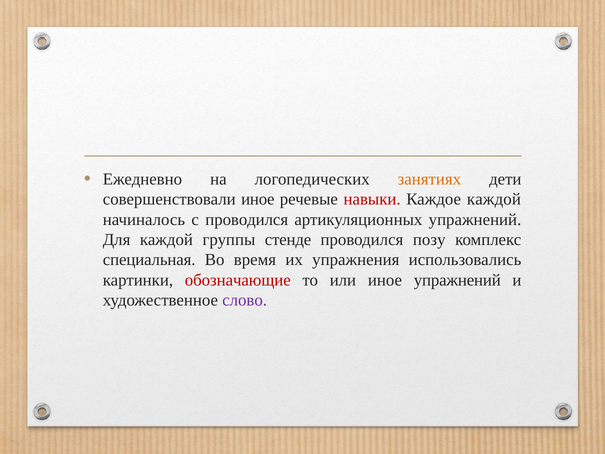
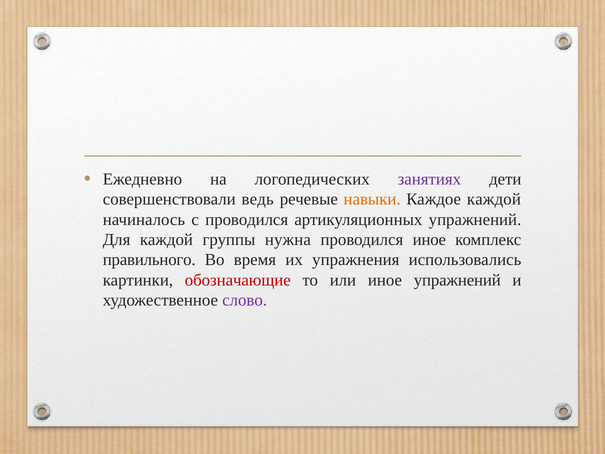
занятиях colour: orange -> purple
совершенствовали иное: иное -> ведь
навыки colour: red -> orange
стенде: стенде -> нужна
проводился позу: позу -> иное
специальная: специальная -> правильного
